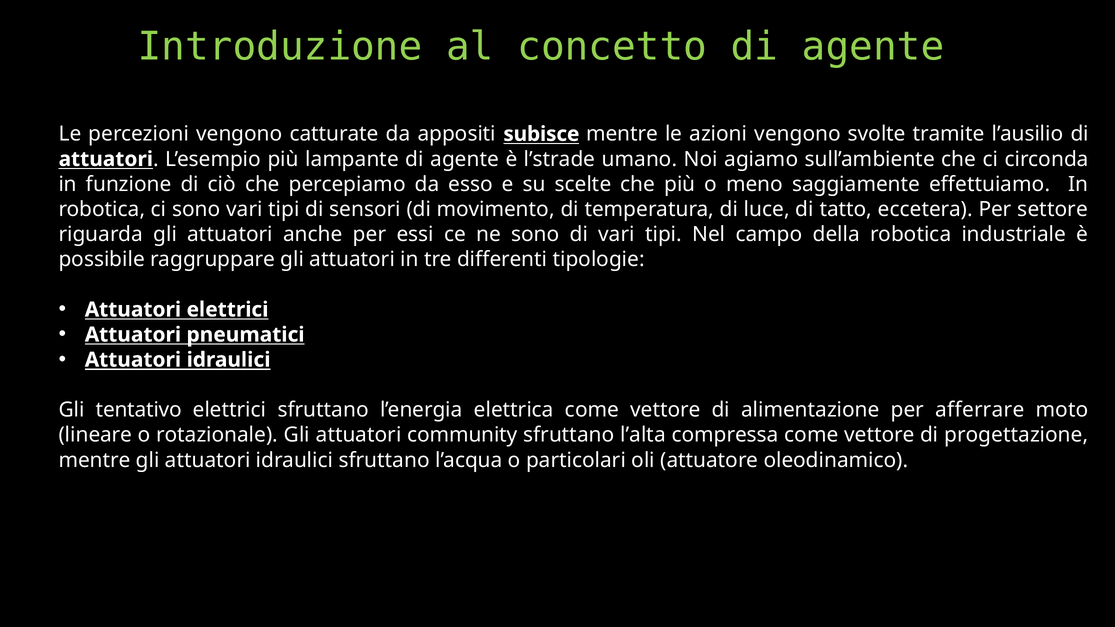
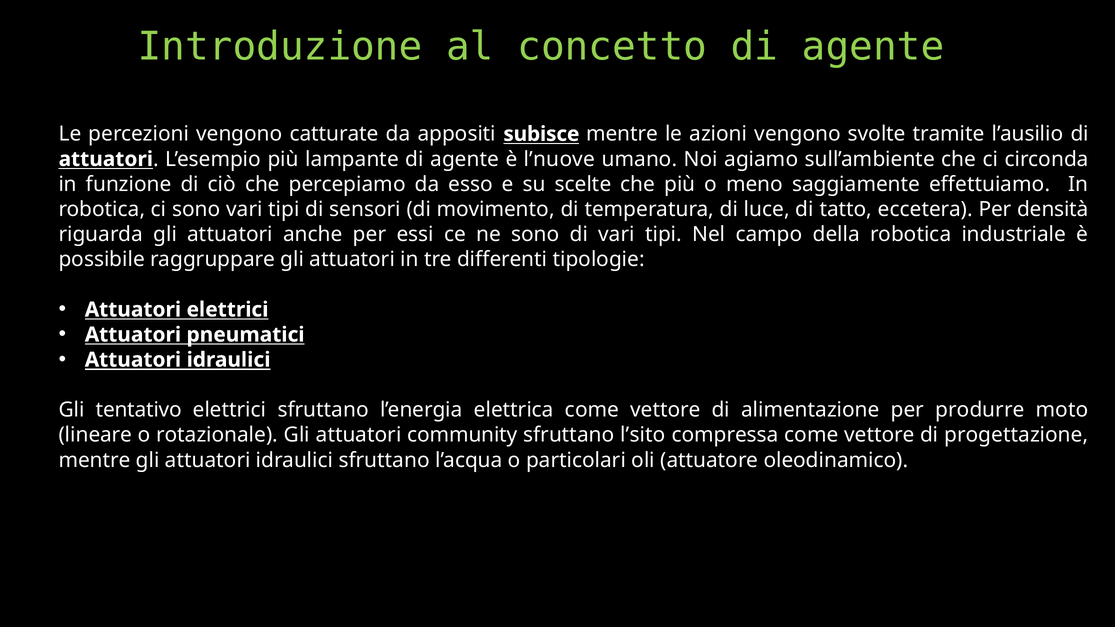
l’strade: l’strade -> l’nuove
settore: settore -> densità
afferrare: afferrare -> produrre
l’alta: l’alta -> l’sito
